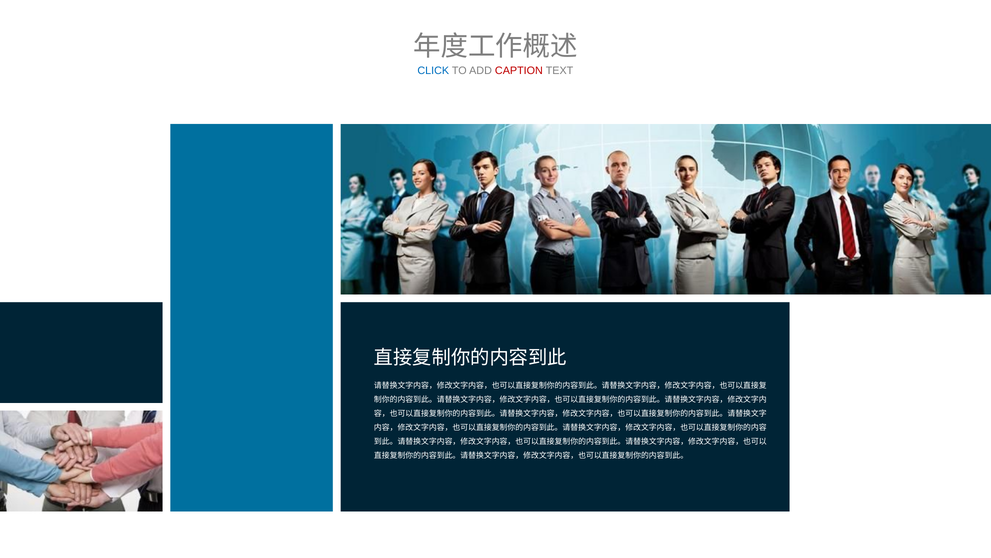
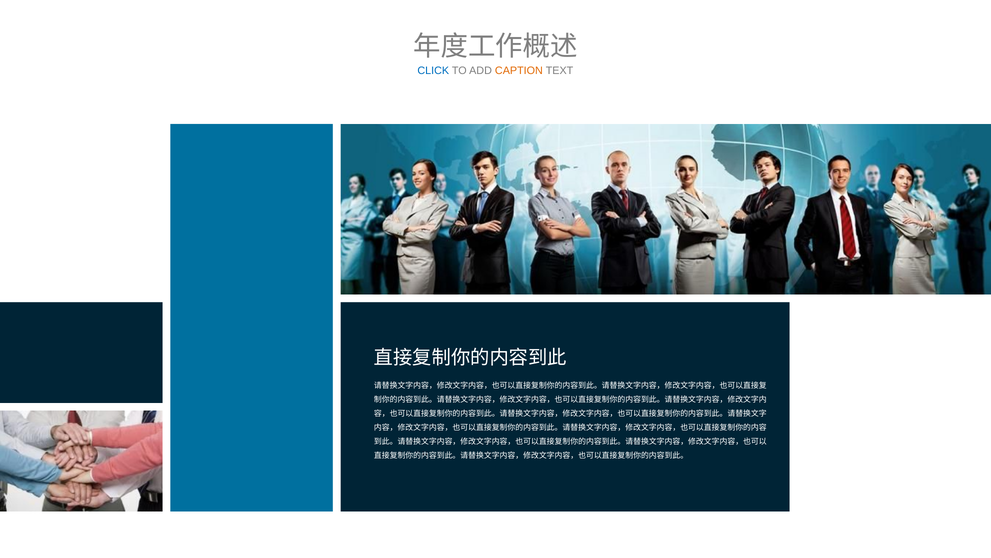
CAPTION colour: red -> orange
